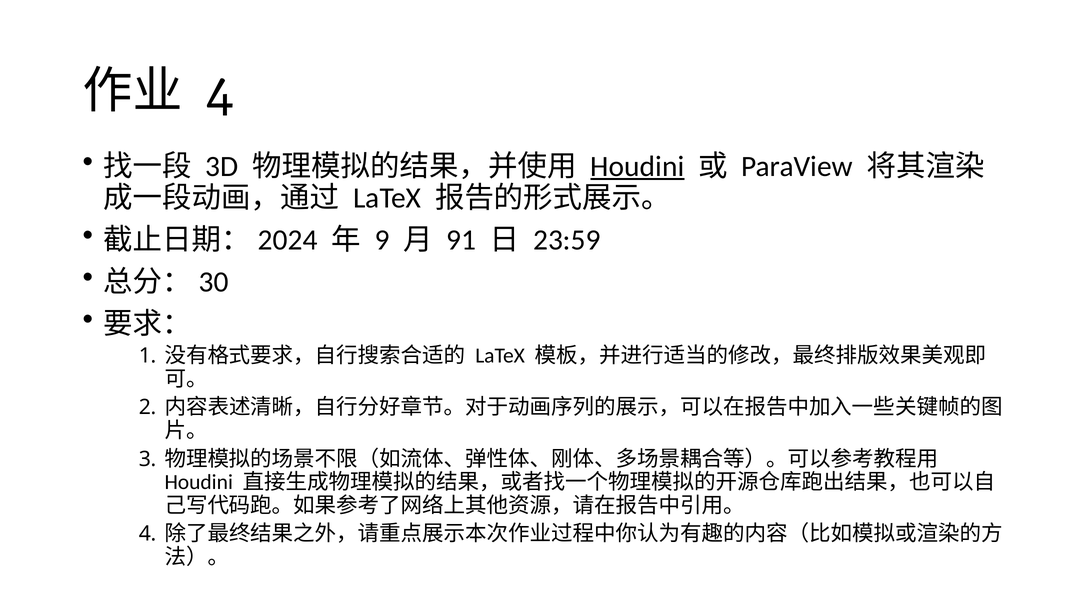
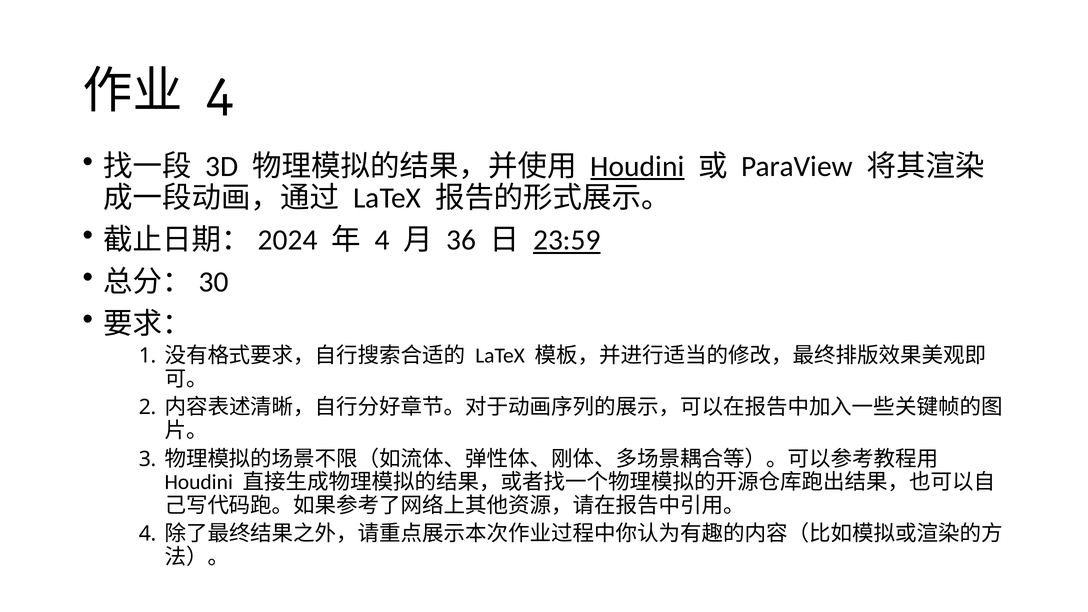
9 at (382, 240): 9 -> 4
91: 91 -> 36
23:59 underline: none -> present
